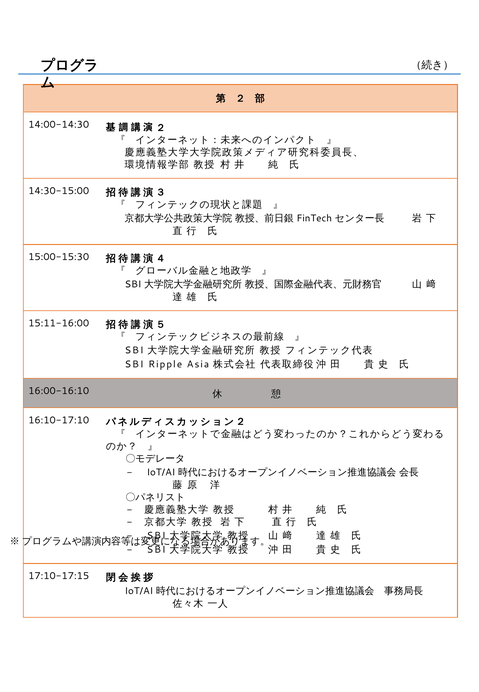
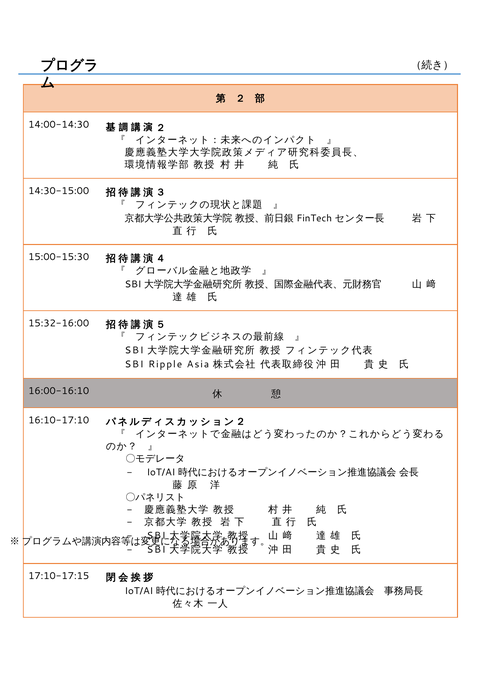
15:11-16:00: 15:11-16:00 -> 15:32-16:00
